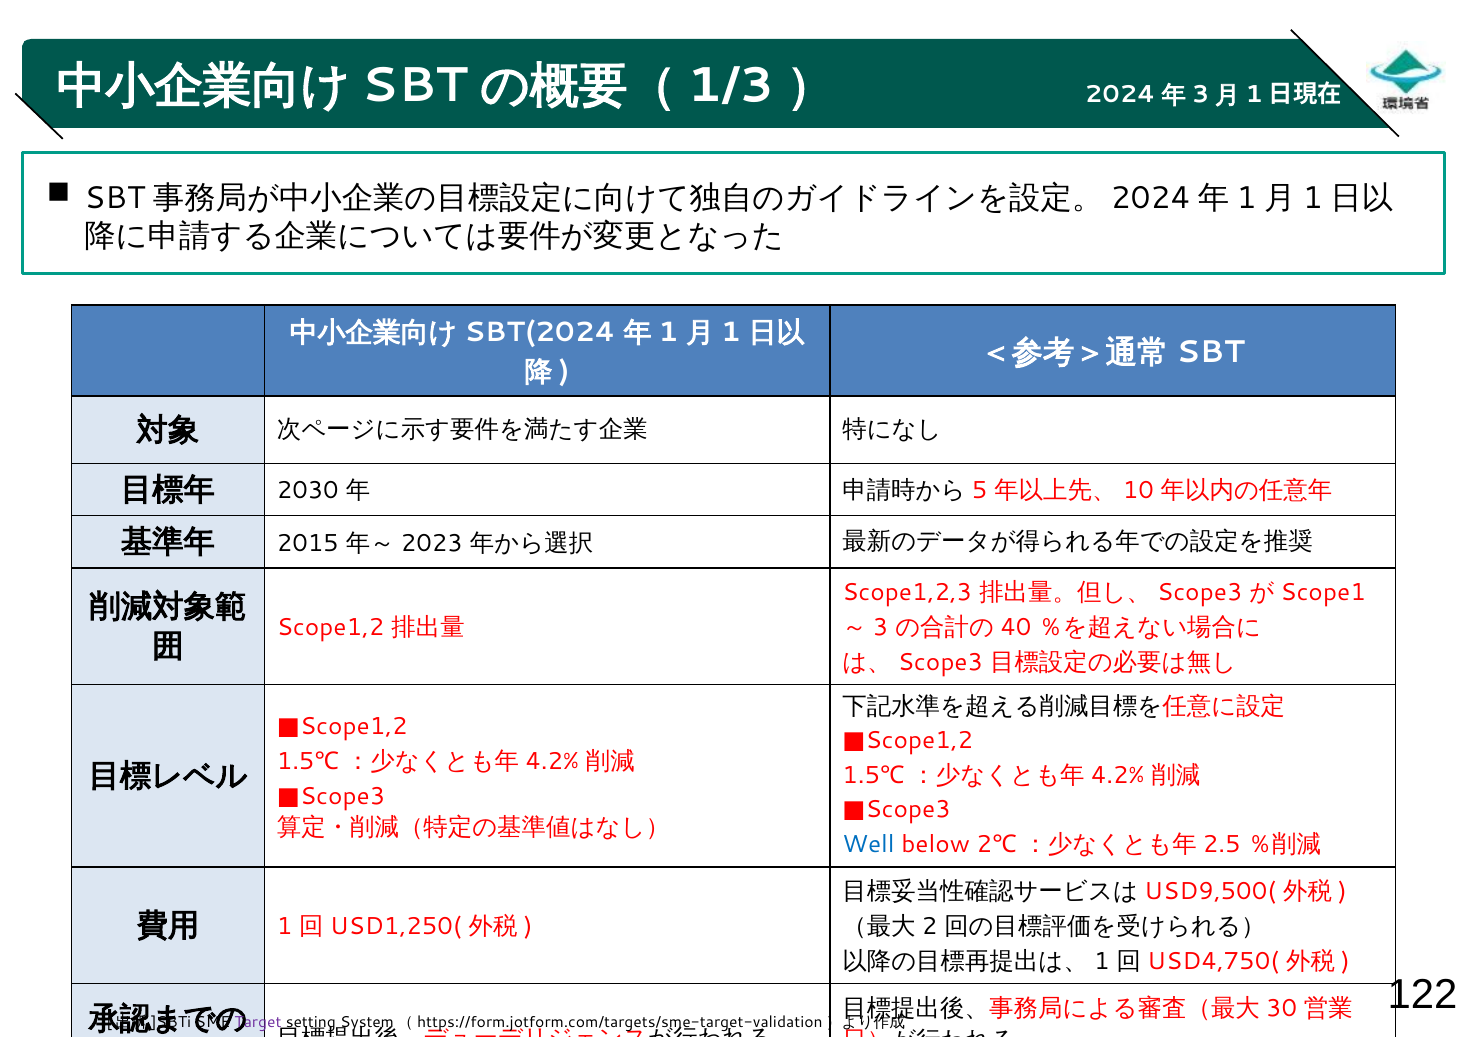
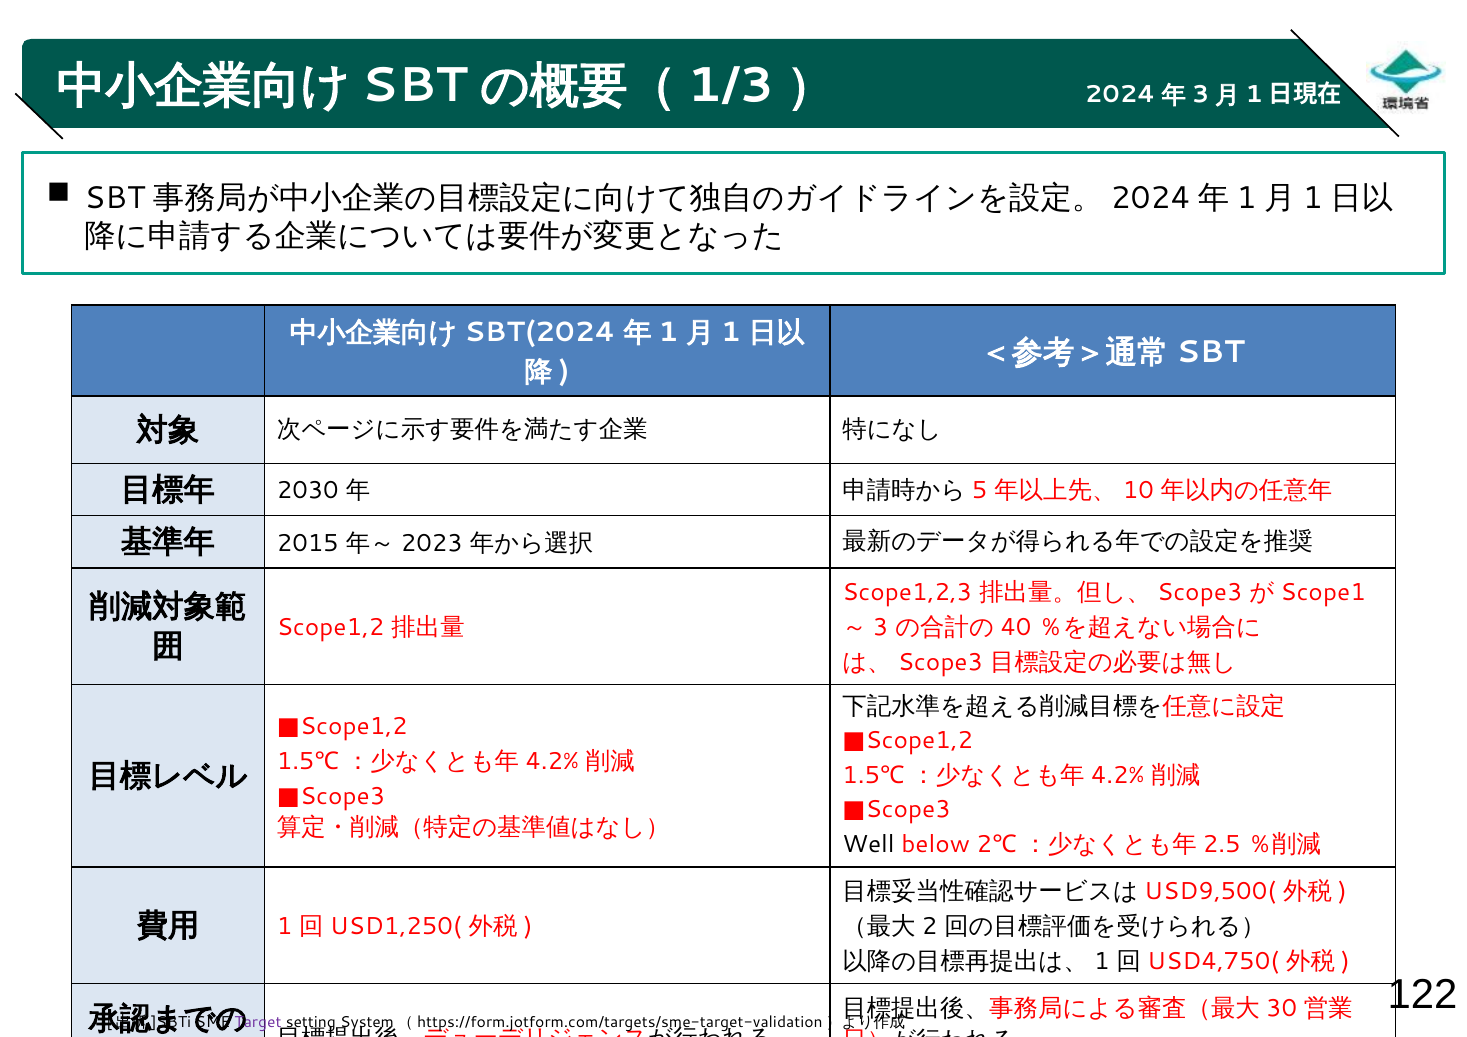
Well colour: blue -> black
